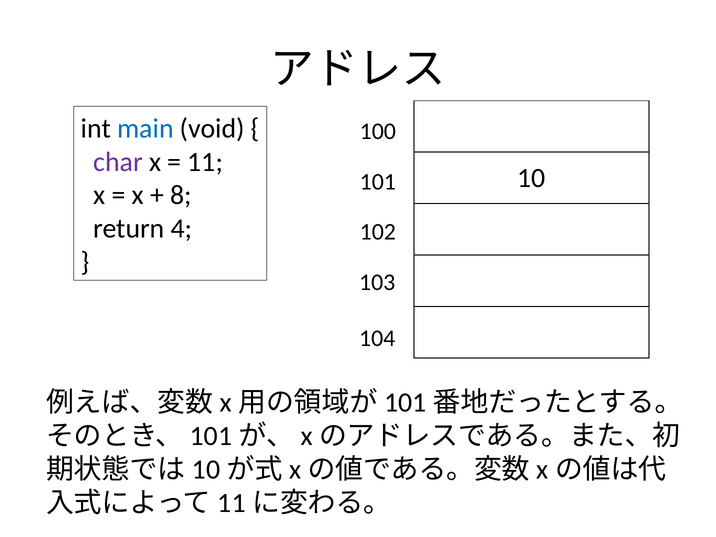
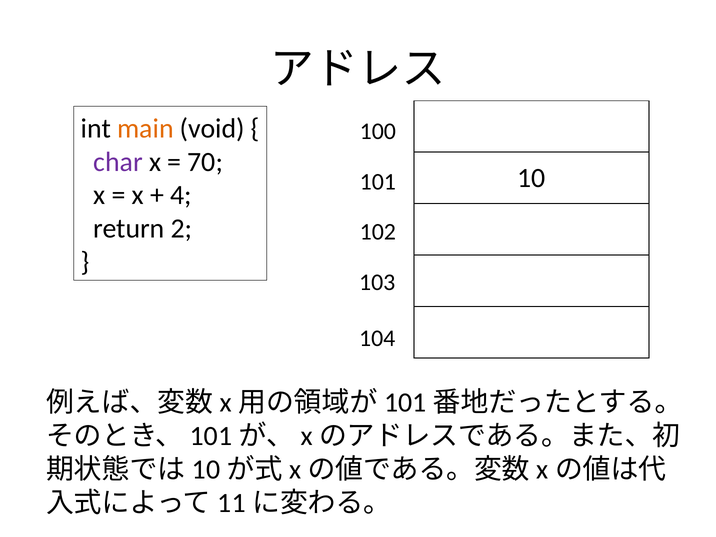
main colour: blue -> orange
11: 11 -> 70
8: 8 -> 4
4: 4 -> 2
